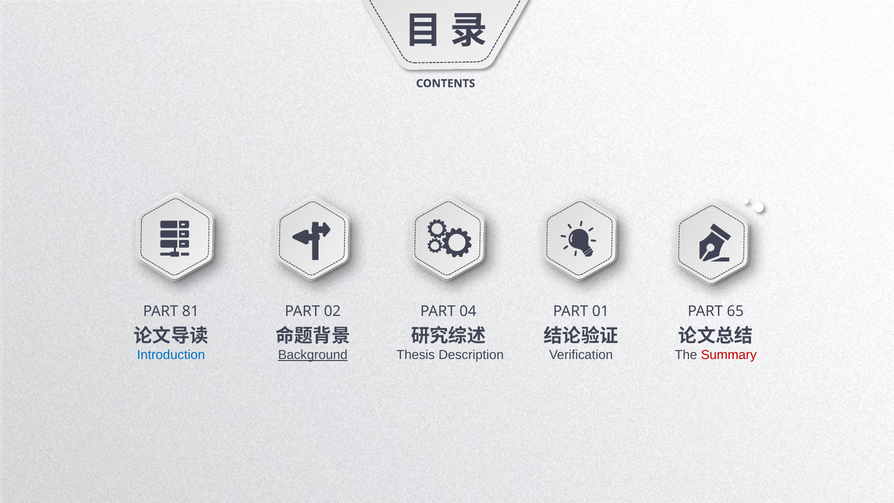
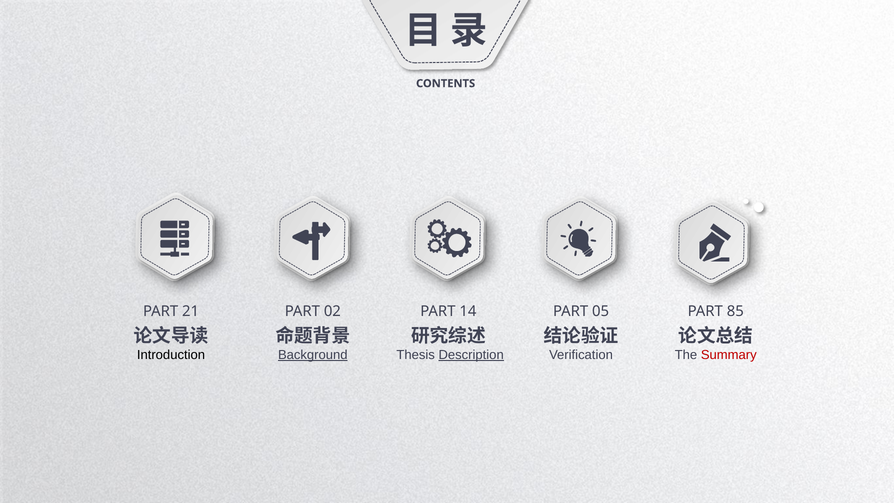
81: 81 -> 21
04: 04 -> 14
01: 01 -> 05
65: 65 -> 85
Introduction colour: blue -> black
Description underline: none -> present
